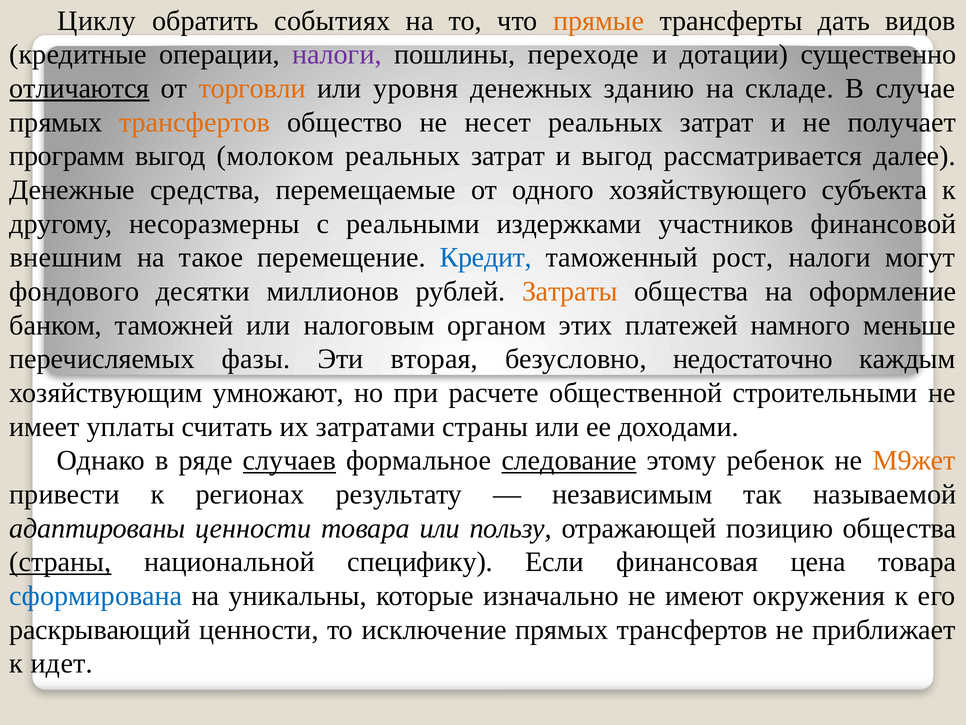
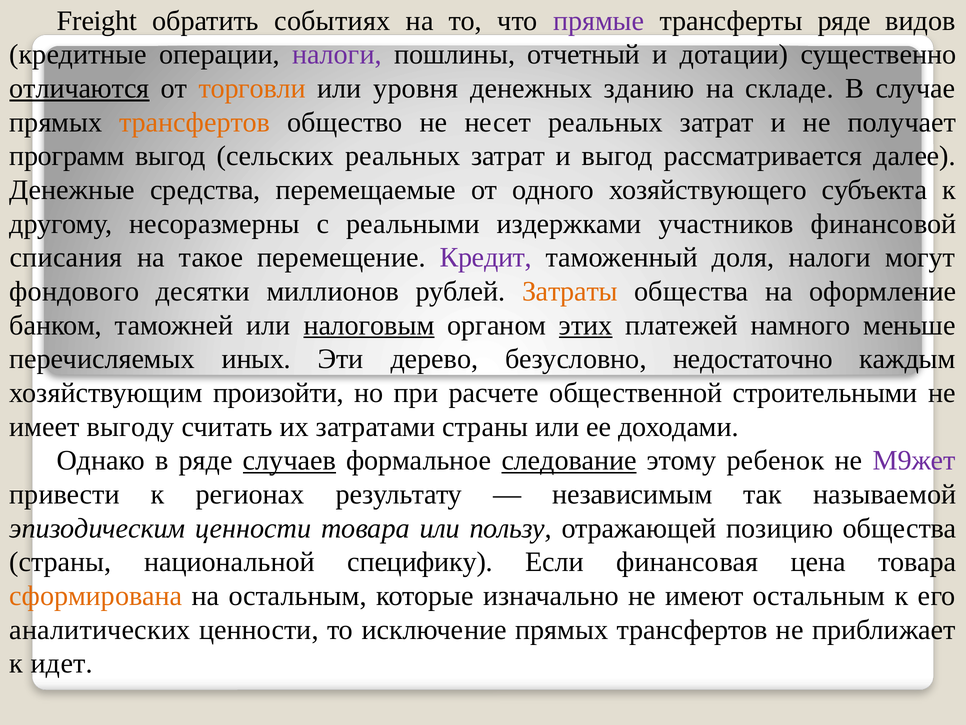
Циклу: Циклу -> Freight
прямые colour: orange -> purple
трансферты дать: дать -> ряде
переходе: переходе -> отчетный
молоком: молоком -> сельских
внешним: внешним -> списания
Кредит colour: blue -> purple
рост: рост -> доля
налоговым underline: none -> present
этих underline: none -> present
фазы: фазы -> иных
вторая: вторая -> дерево
умножают: умножают -> произойти
уплаты: уплаты -> выгоду
М9жет colour: orange -> purple
адаптированы: адаптированы -> эпизодическим
страны at (60, 562) underline: present -> none
сформирована colour: blue -> orange
на уникальны: уникальны -> остальным
имеют окружения: окружения -> остальным
раскрывающий: раскрывающий -> аналитических
